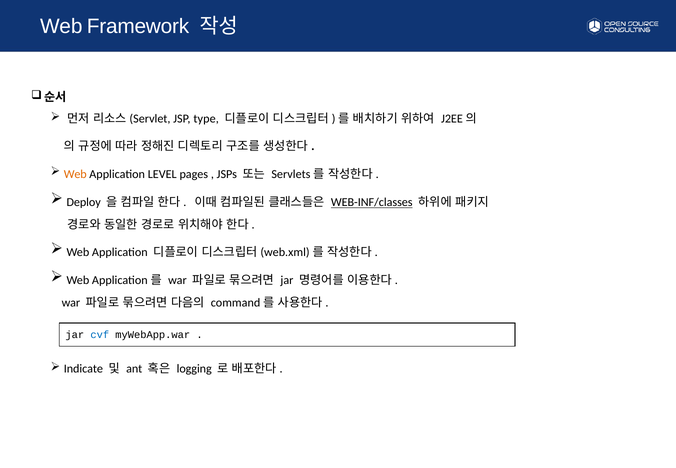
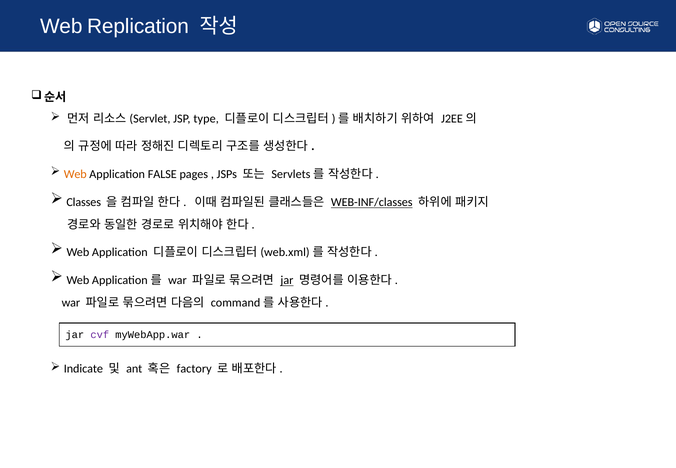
Framework: Framework -> Replication
LEVEL: LEVEL -> FALSE
Deploy: Deploy -> Classes
jar at (287, 280) underline: none -> present
cvf colour: blue -> purple
logging: logging -> factory
